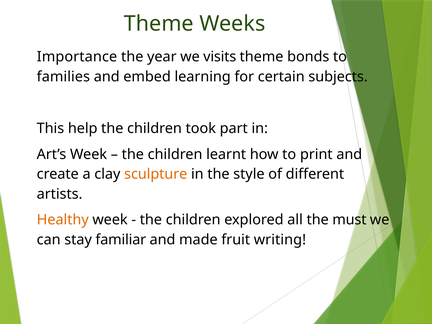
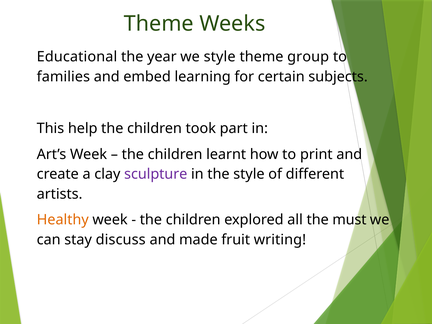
Importance: Importance -> Educational
we visits: visits -> style
bonds: bonds -> group
sculpture colour: orange -> purple
familiar: familiar -> discuss
